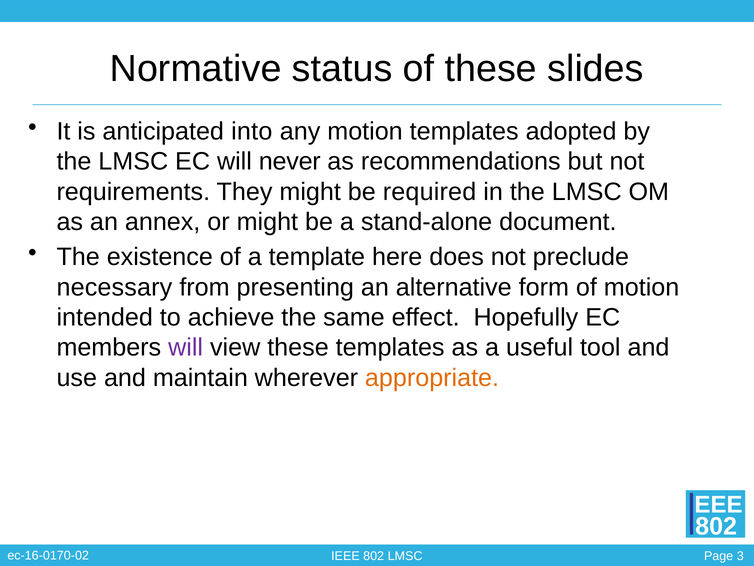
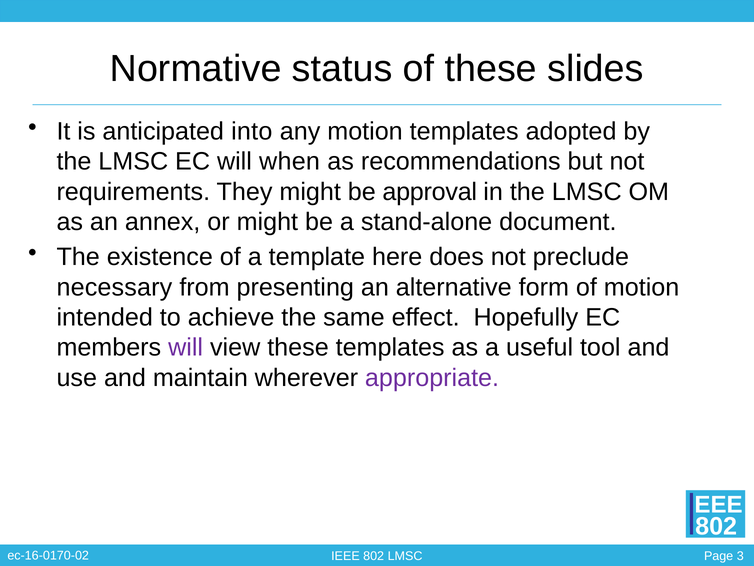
never: never -> when
required: required -> approval
appropriate colour: orange -> purple
